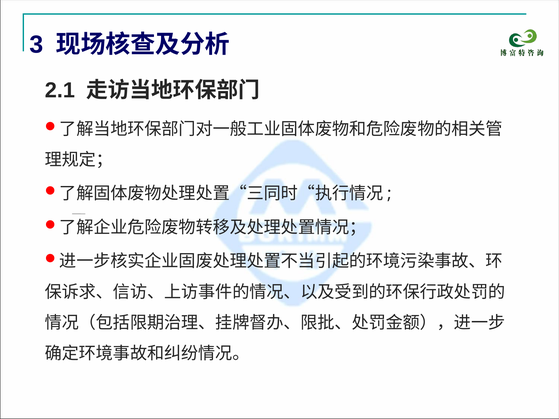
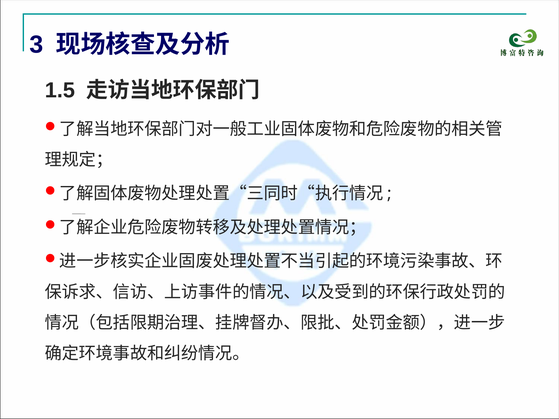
2.1: 2.1 -> 1.5
